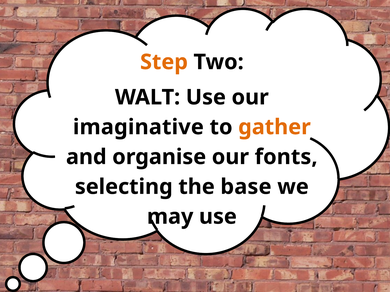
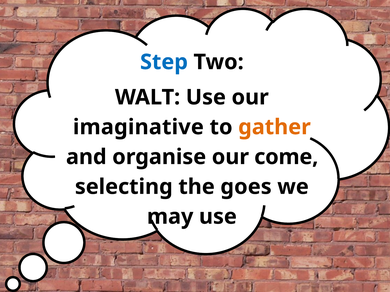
Step colour: orange -> blue
fonts: fonts -> come
base: base -> goes
